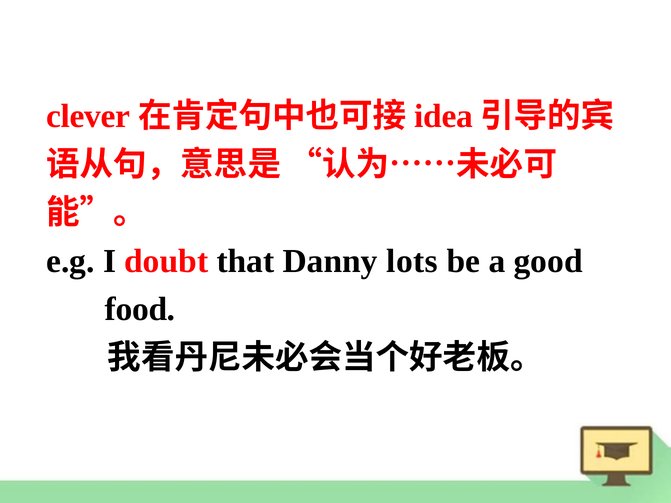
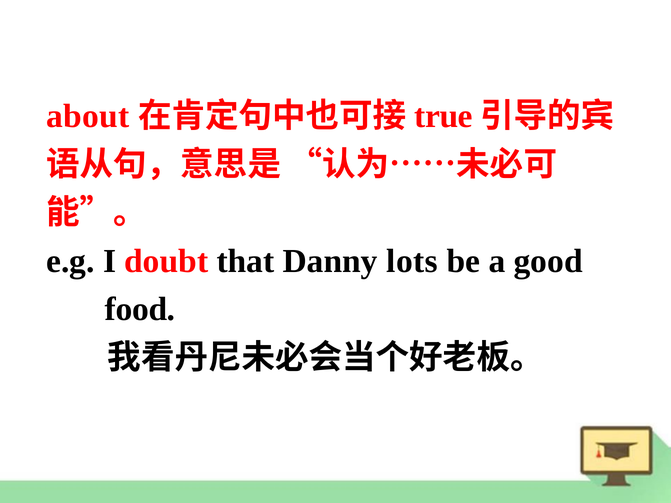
clever: clever -> about
idea: idea -> true
